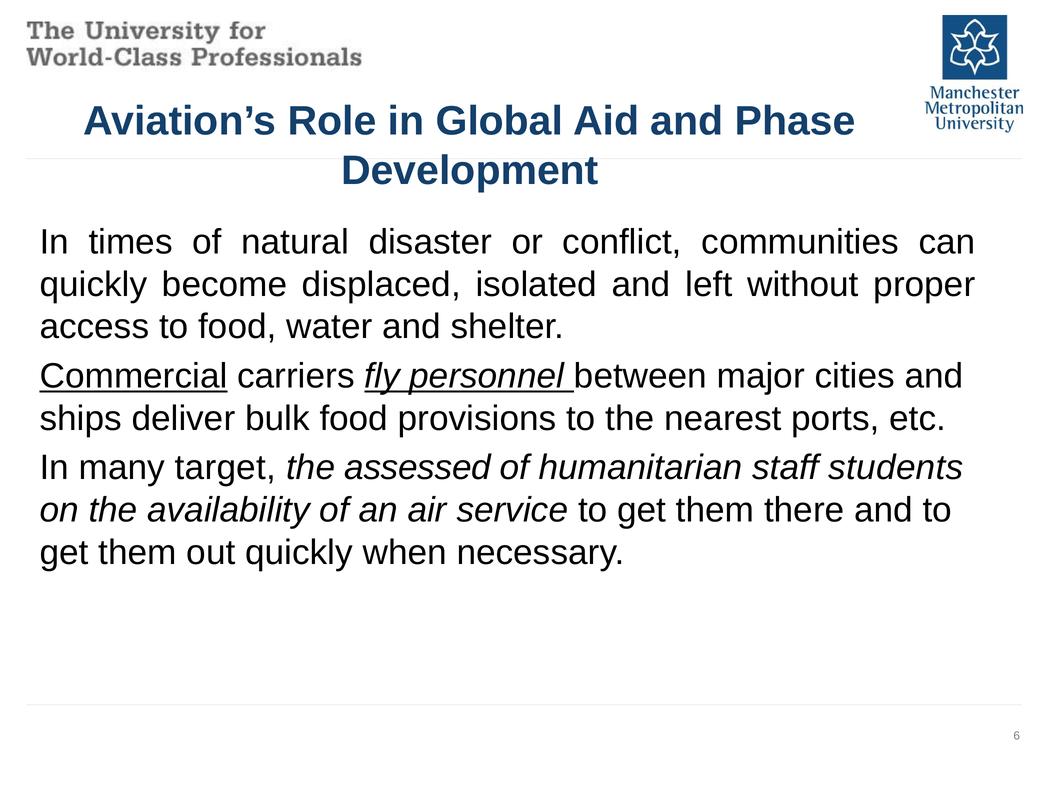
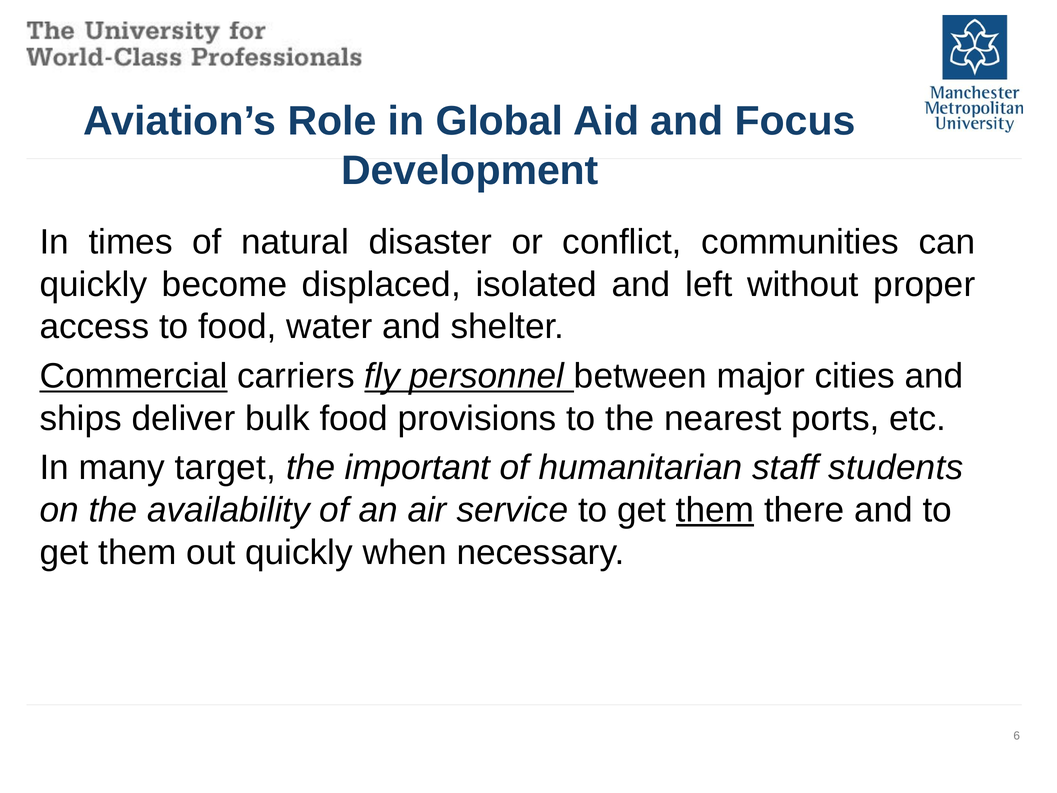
Phase: Phase -> Focus
assessed: assessed -> important
them at (715, 510) underline: none -> present
